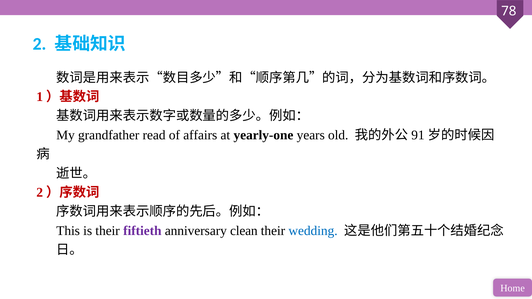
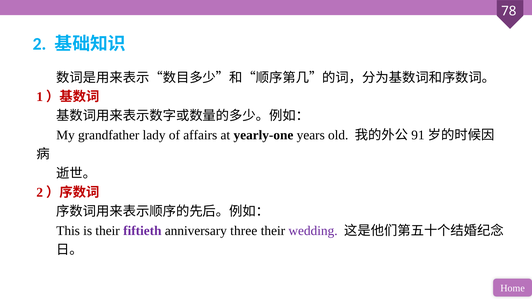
read: read -> lady
clean: clean -> three
wedding colour: blue -> purple
